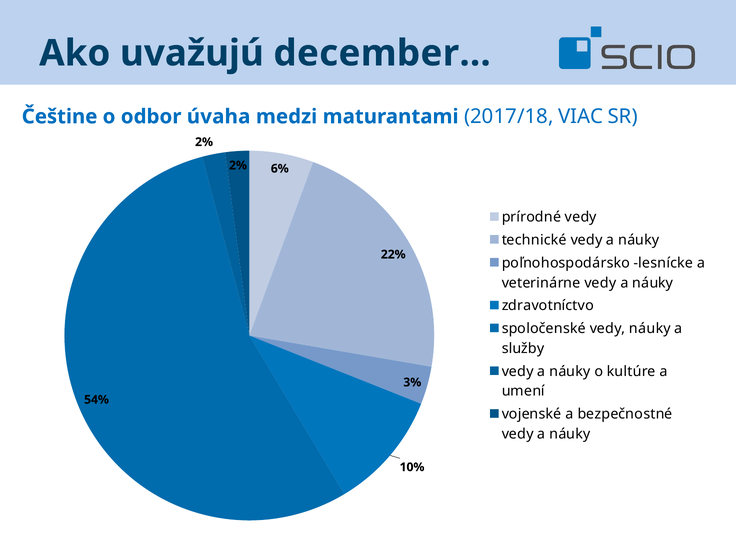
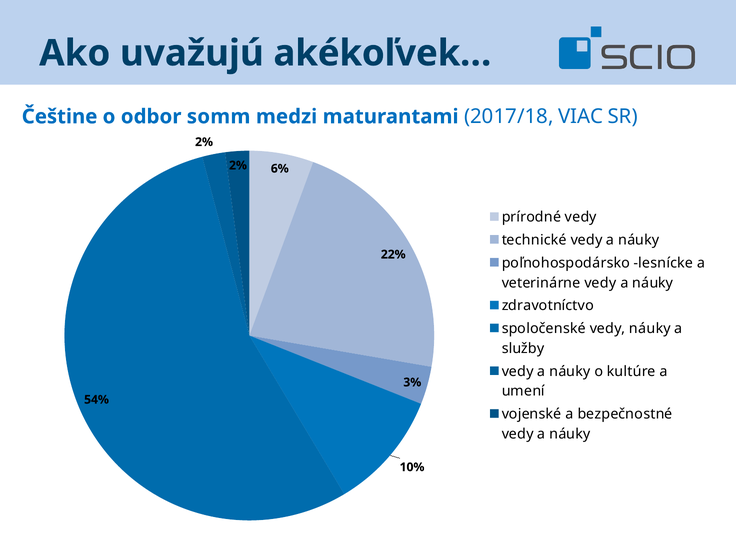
december…: december… -> akékoľvek…
úvaha: úvaha -> somm
